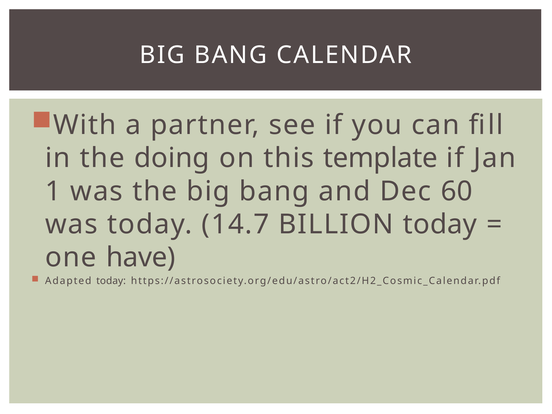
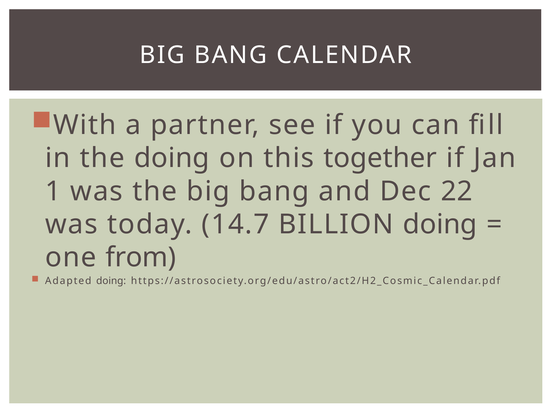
template: template -> together
60: 60 -> 22
BILLION today: today -> doing
have: have -> from
Adapted today: today -> doing
